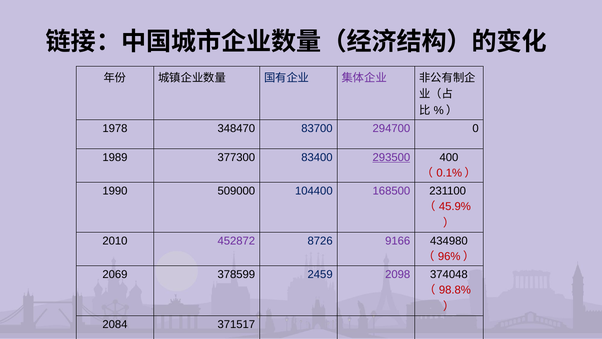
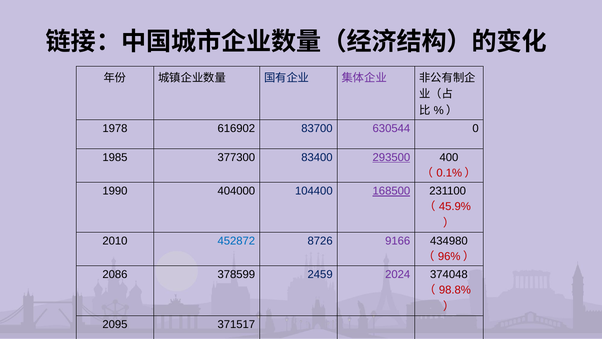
348470: 348470 -> 616902
294700: 294700 -> 630544
1989: 1989 -> 1985
509000: 509000 -> 404000
168500 underline: none -> present
452872 colour: purple -> blue
2069: 2069 -> 2086
2098: 2098 -> 2024
2084: 2084 -> 2095
